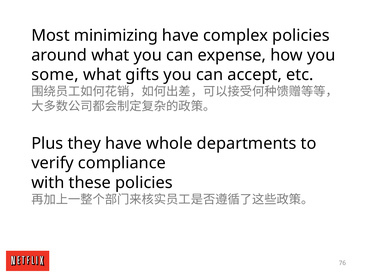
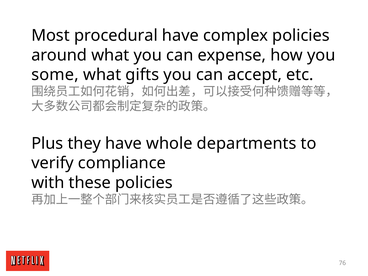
minimizing: minimizing -> procedural
